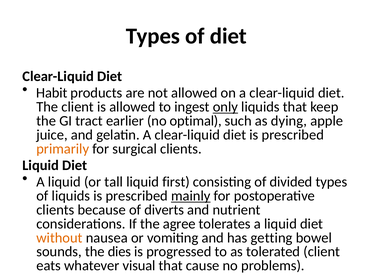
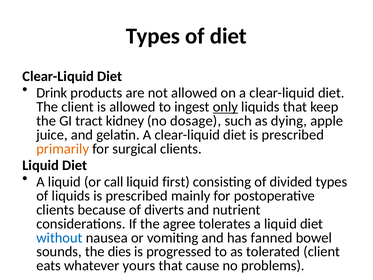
Habit: Habit -> Drink
earlier: earlier -> kidney
optimal: optimal -> dosage
tall: tall -> call
mainly underline: present -> none
without colour: orange -> blue
getting: getting -> fanned
visual: visual -> yours
